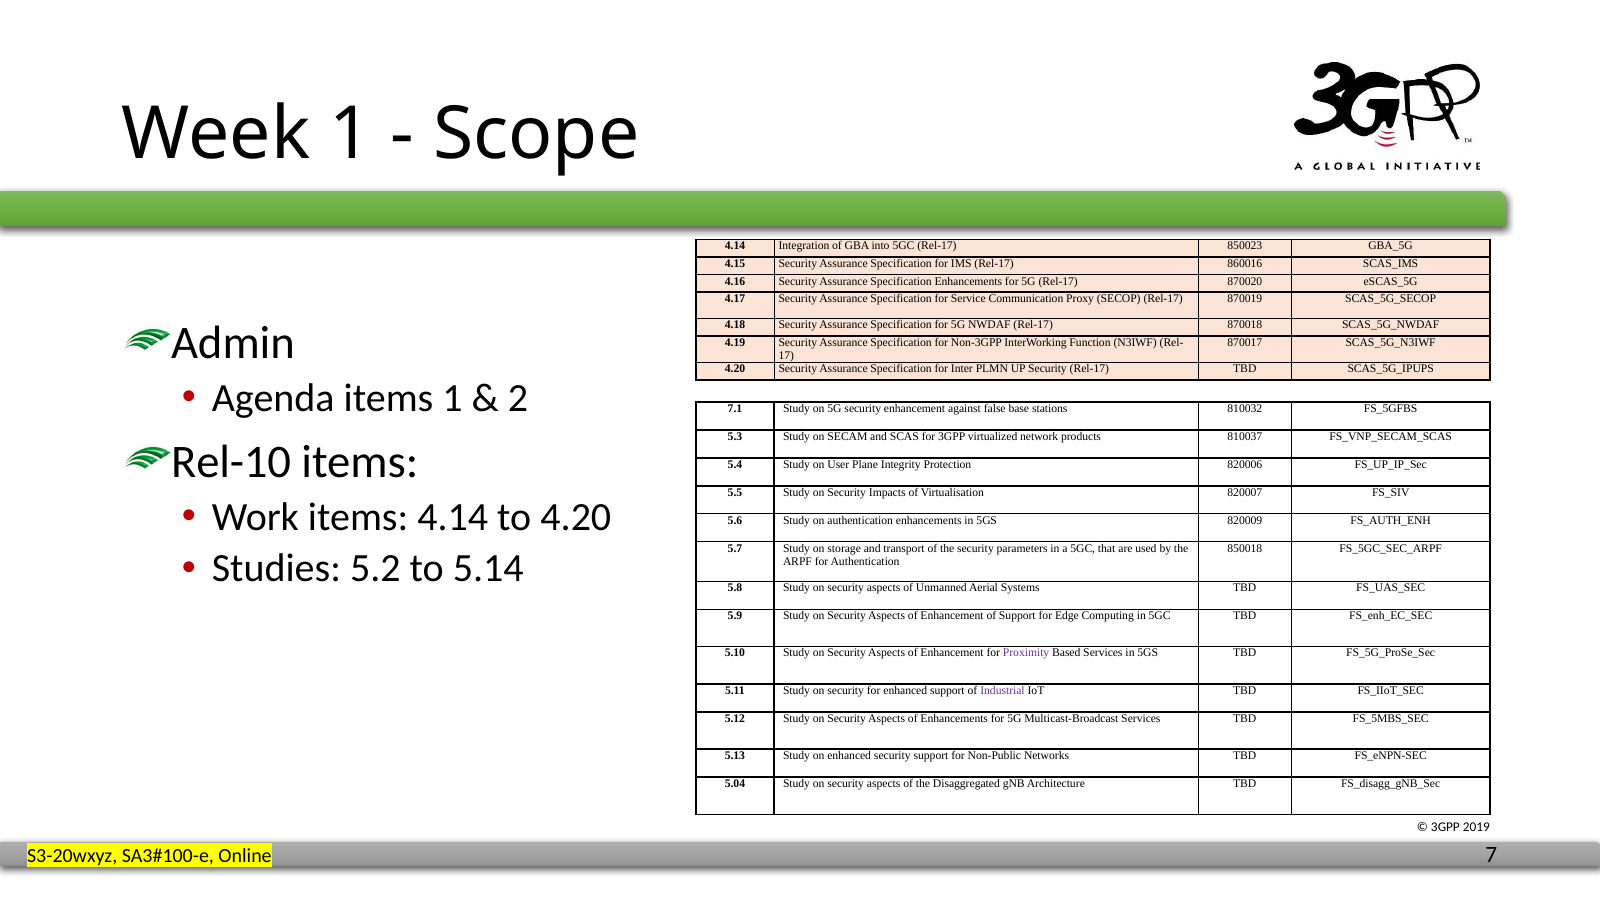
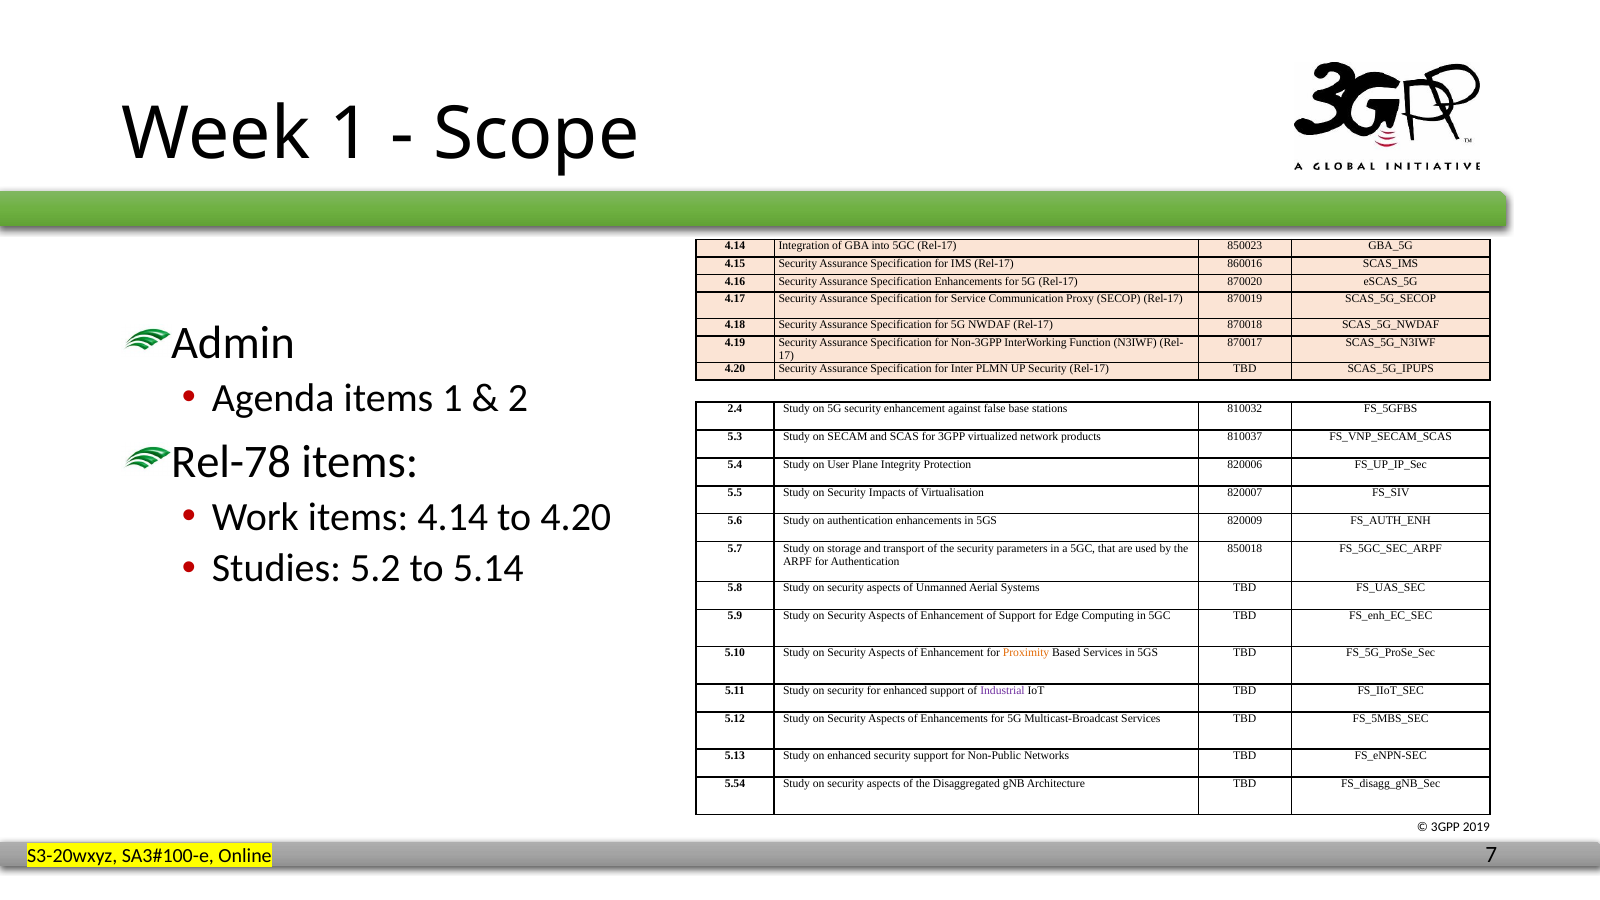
7.1: 7.1 -> 2.4
Rel-10: Rel-10 -> Rel-78
Proximity colour: purple -> orange
5.04: 5.04 -> 5.54
